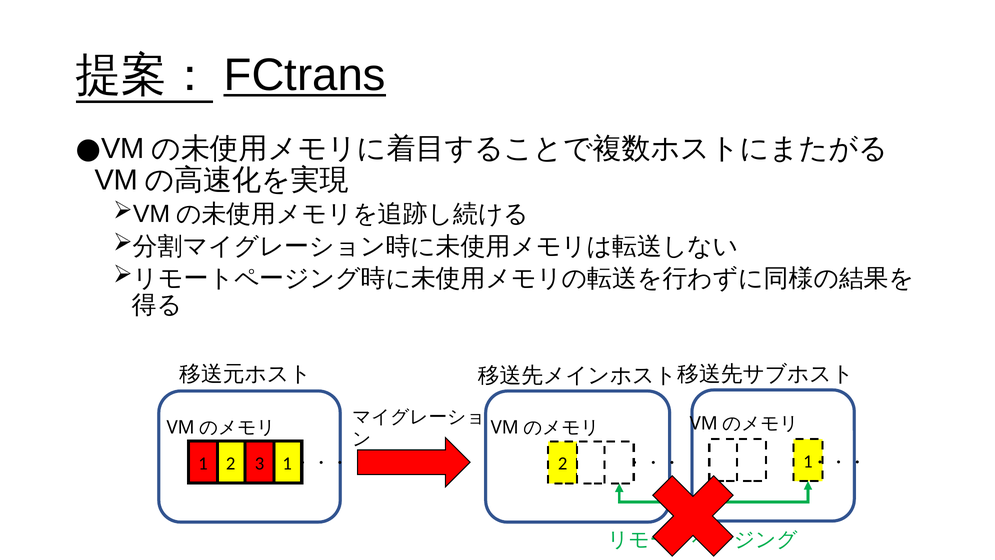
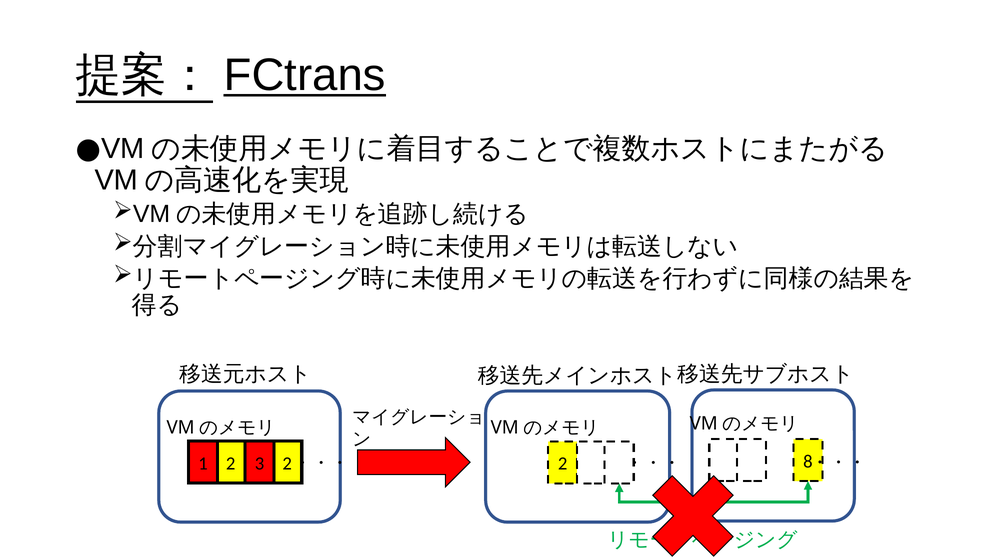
1 at (287, 463): 1 -> 2
1 at (808, 461): 1 -> 8
